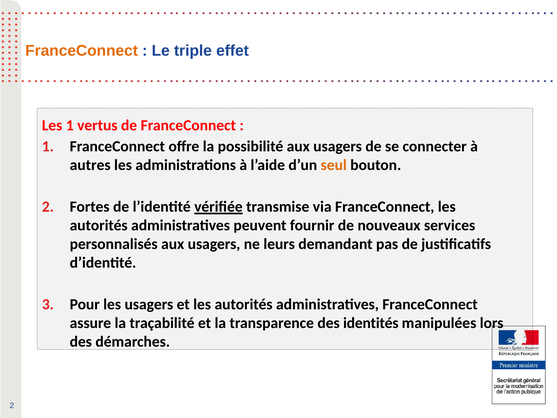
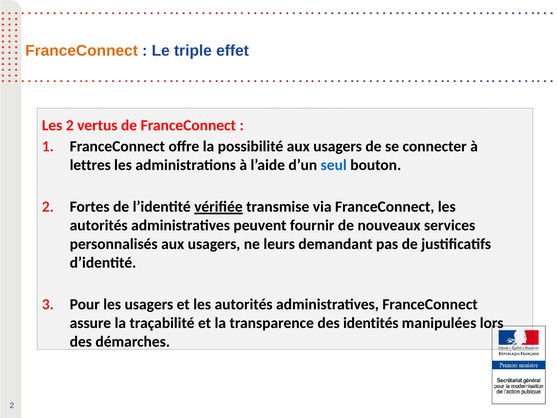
Les 1: 1 -> 2
autres: autres -> lettres
seul colour: orange -> blue
